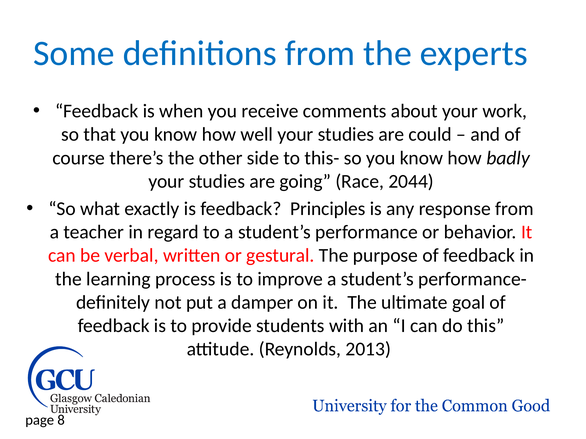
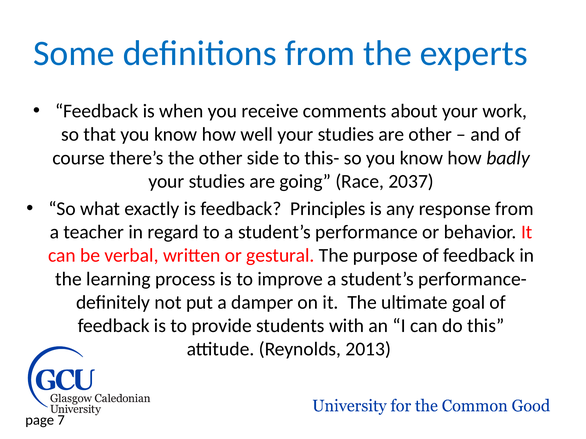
are could: could -> other
2044: 2044 -> 2037
8: 8 -> 7
